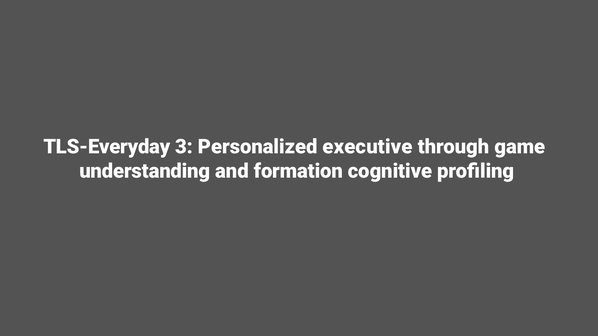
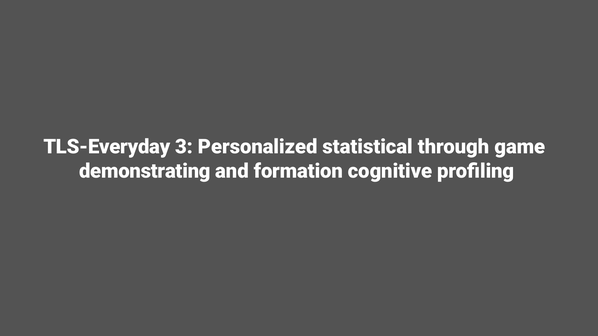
executive: executive -> statistical
understanding: understanding -> demonstrating
